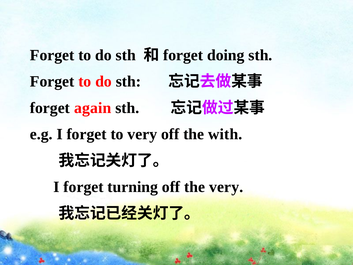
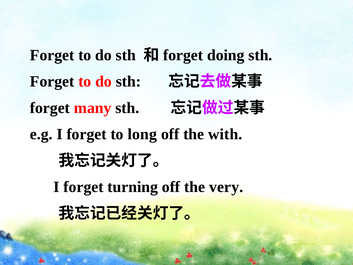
again: again -> many
to very: very -> long
